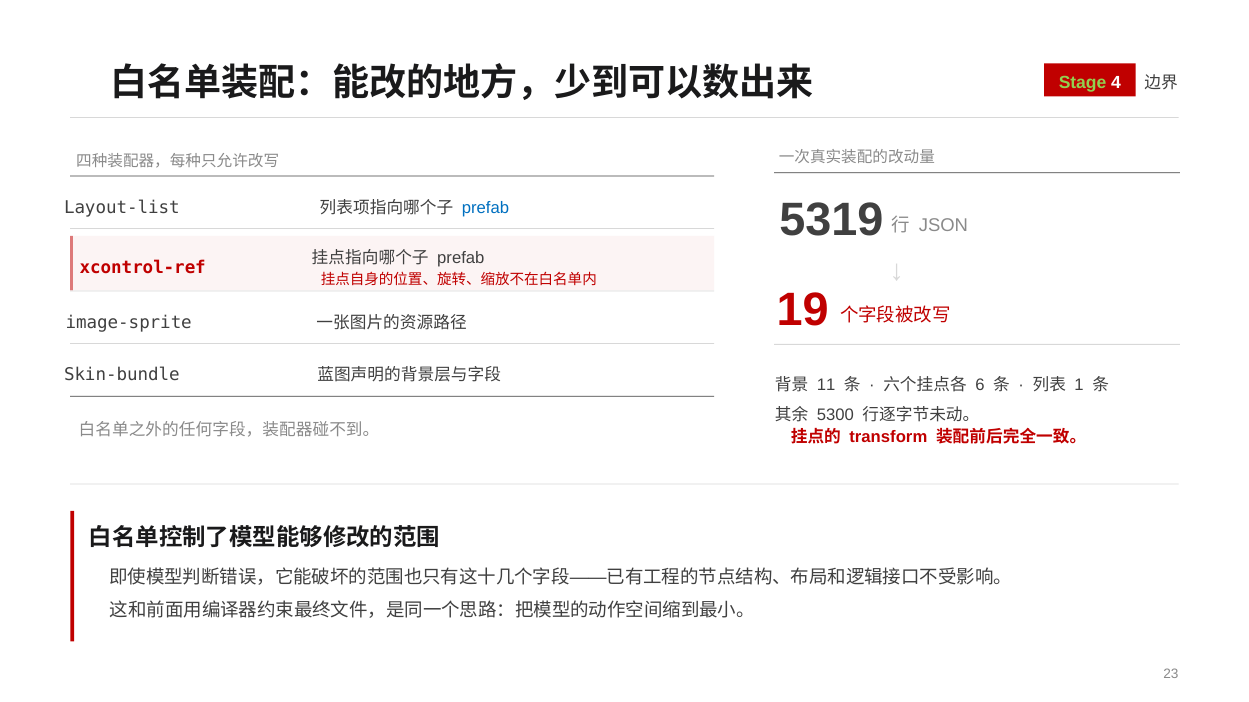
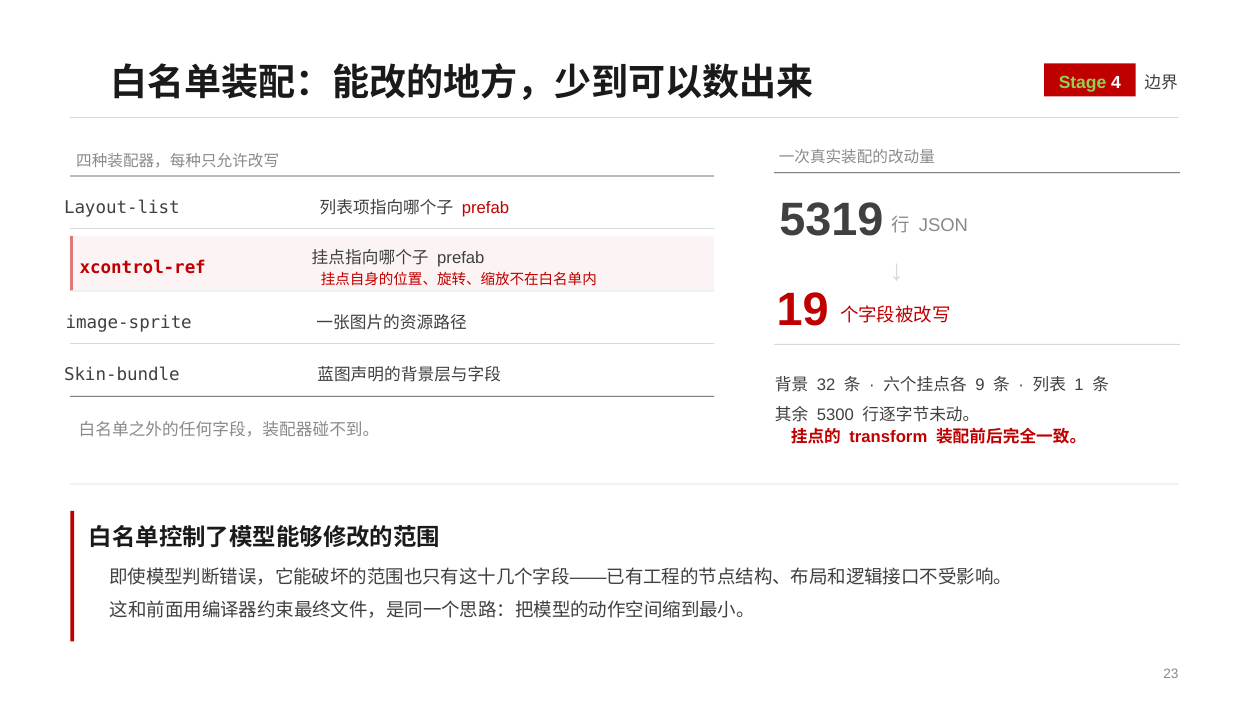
prefab at (486, 208) colour: blue -> red
11: 11 -> 32
6: 6 -> 9
